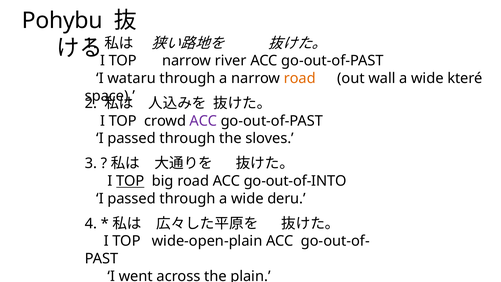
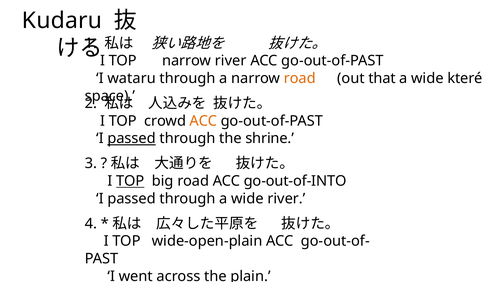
Pohybu: Pohybu -> Kudaru
wall: wall -> that
ACC at (203, 121) colour: purple -> orange
passed at (132, 138) underline: none -> present
sloves: sloves -> shrine
wide deru: deru -> river
